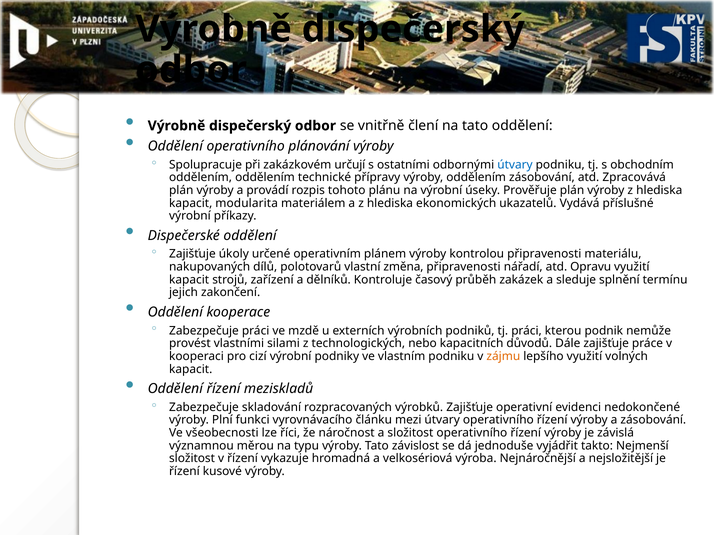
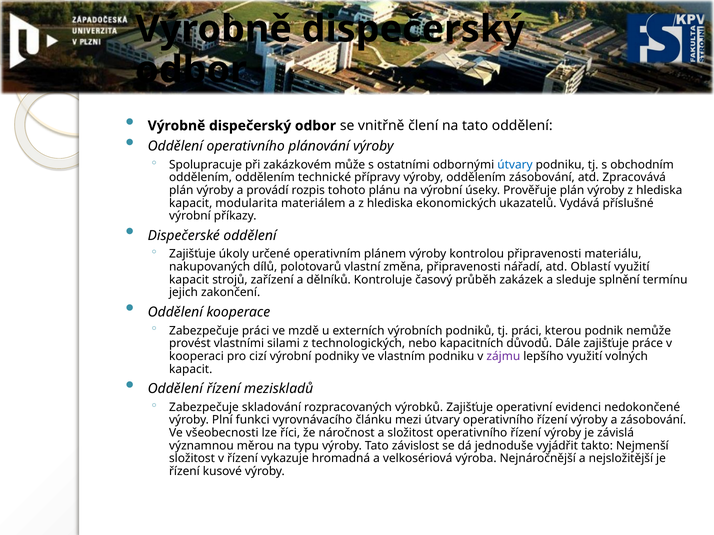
určují: určují -> může
Opravu: Opravu -> Oblastí
zájmu colour: orange -> purple
